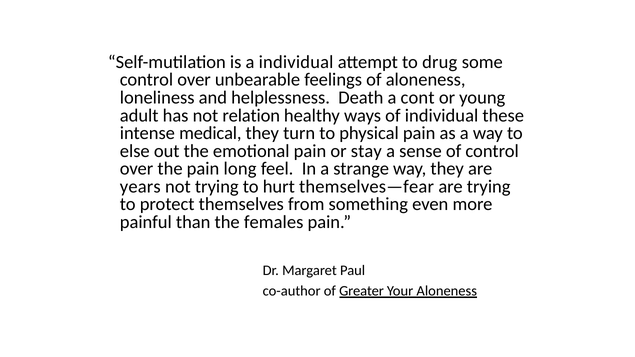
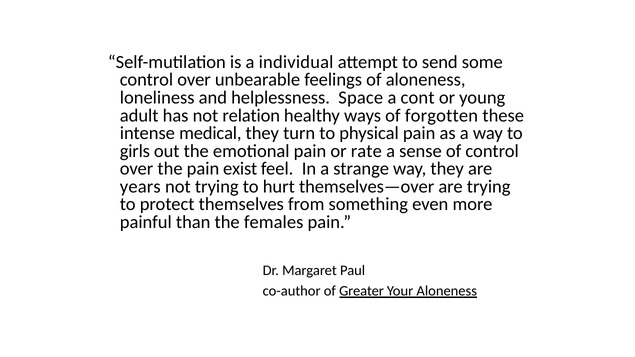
drug: drug -> send
Death: Death -> Space
of individual: individual -> forgotten
else: else -> girls
stay: stay -> rate
long: long -> exist
themselves—fear: themselves—fear -> themselves—over
